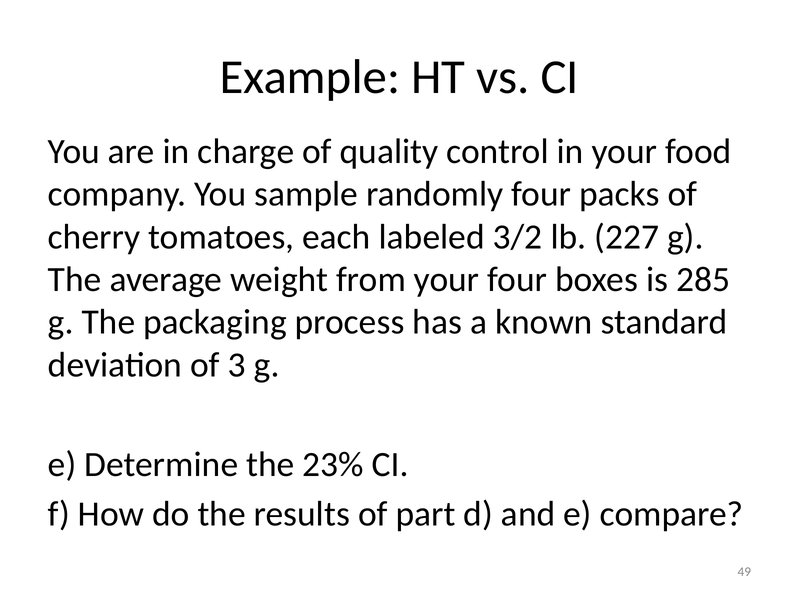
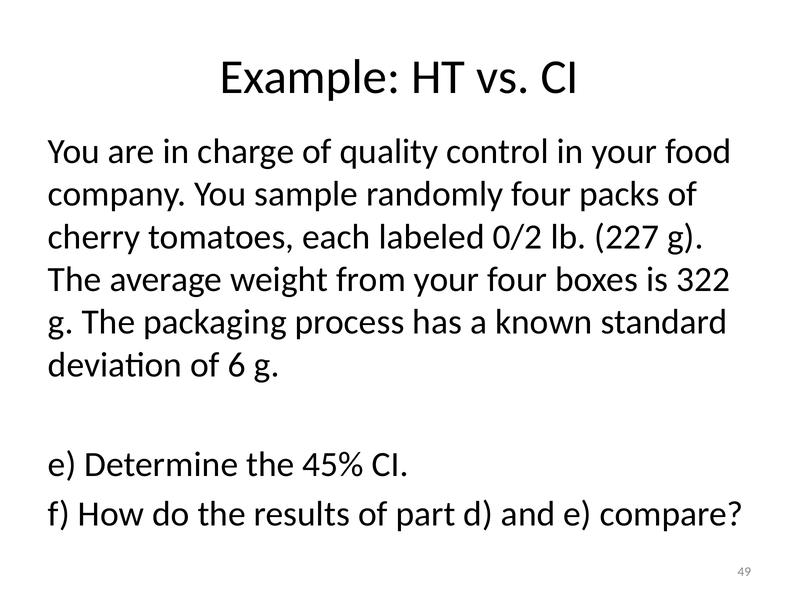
3/2: 3/2 -> 0/2
285: 285 -> 322
3: 3 -> 6
23%: 23% -> 45%
